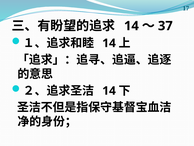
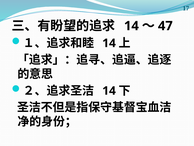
37: 37 -> 47
